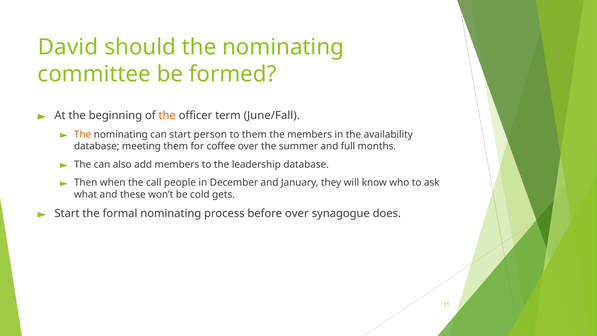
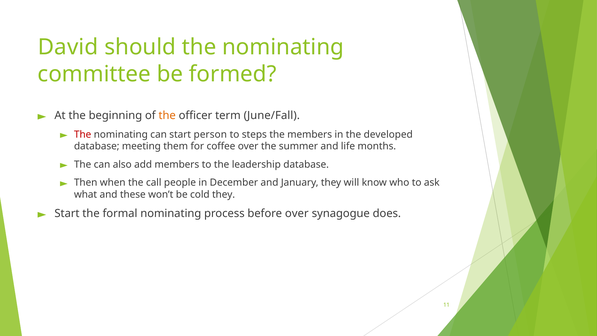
The at (83, 134) colour: orange -> red
to them: them -> steps
availability: availability -> developed
full: full -> life
cold gets: gets -> they
